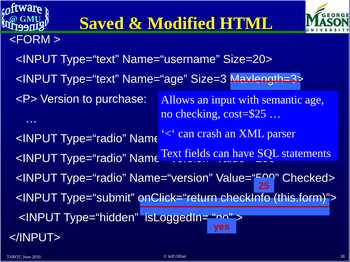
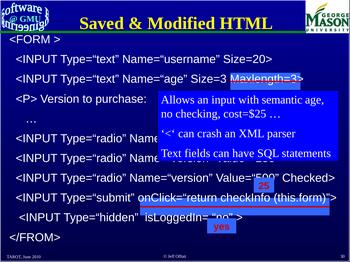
</INPUT>: </INPUT> -> </FROM>
